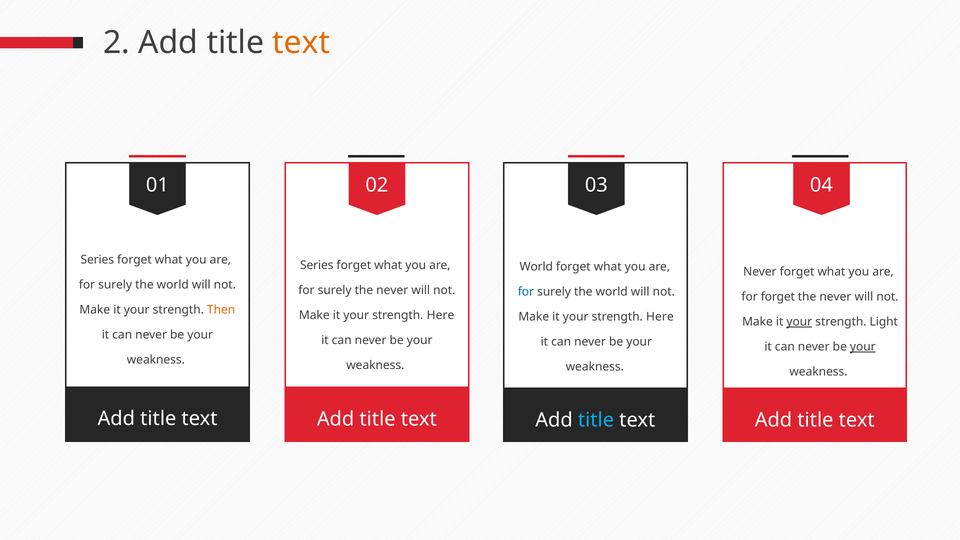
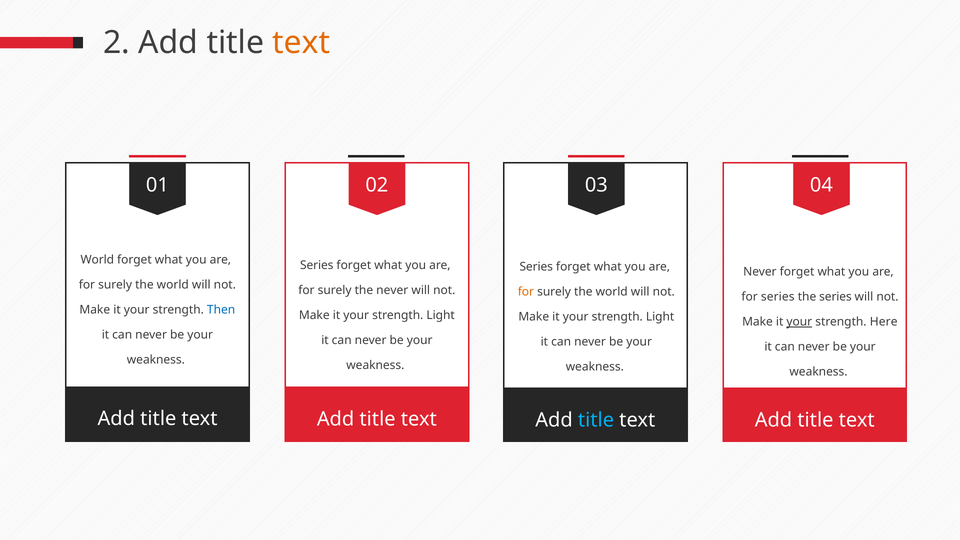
Series at (97, 260): Series -> World
World at (536, 267): World -> Series
for at (526, 292) colour: blue -> orange
for forget: forget -> series
never at (835, 297): never -> series
Then colour: orange -> blue
Here at (441, 315): Here -> Light
Here at (660, 317): Here -> Light
Light: Light -> Here
your at (863, 347) underline: present -> none
